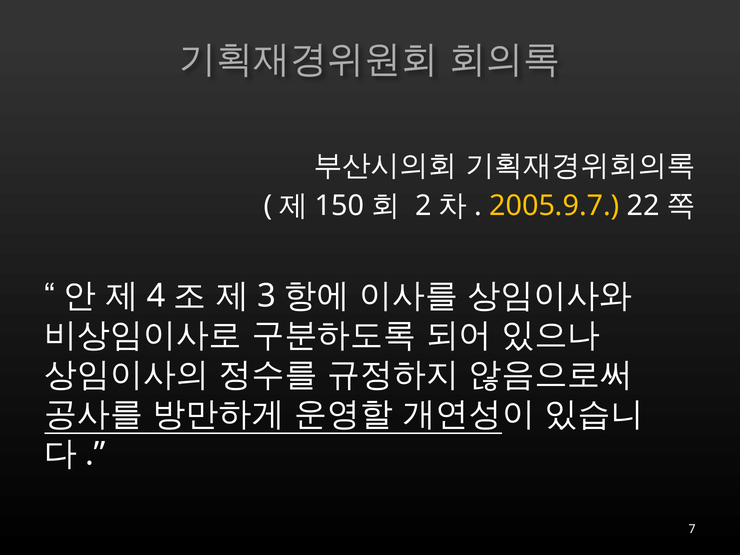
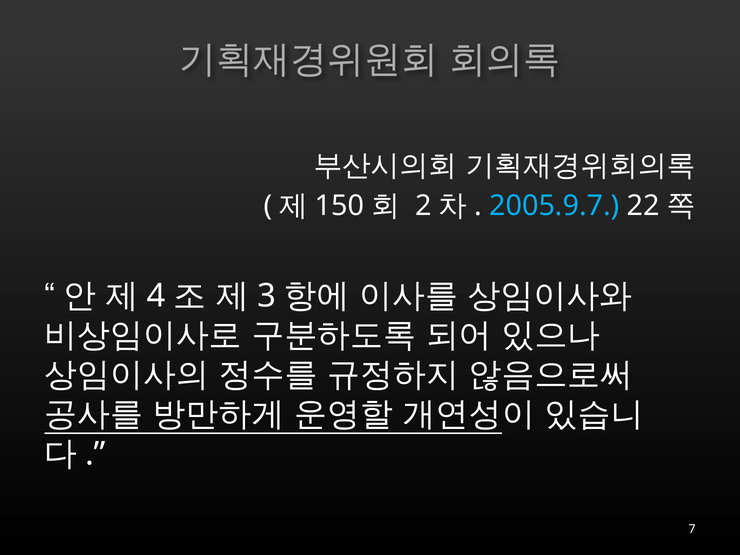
2005.9.7 colour: yellow -> light blue
